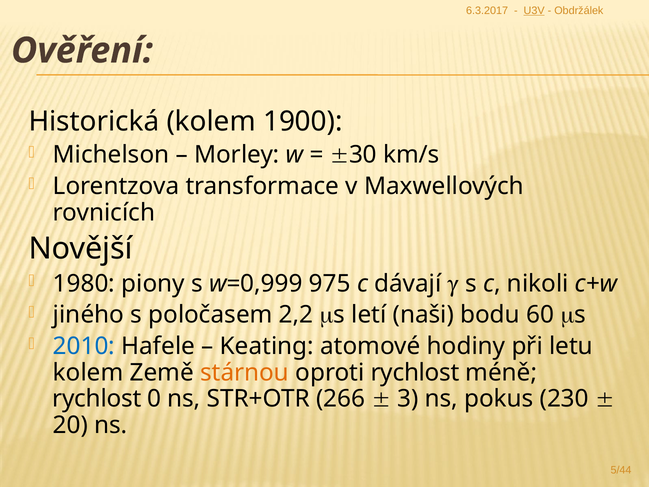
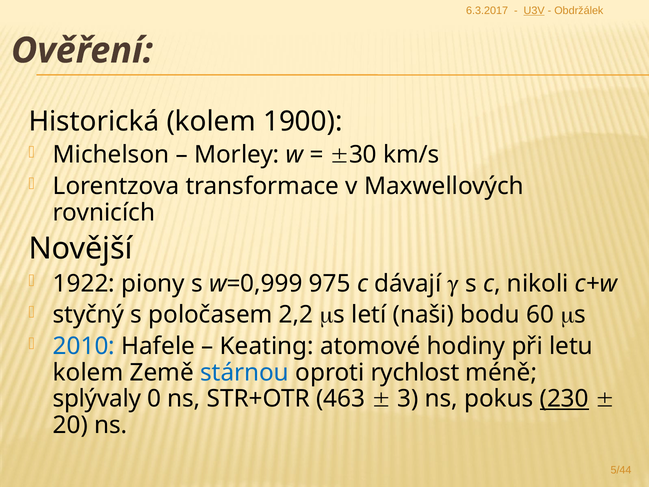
1980: 1980 -> 1922
jiného: jiného -> styčný
stárnou colour: orange -> blue
rychlost at (97, 399): rychlost -> splývaly
266: 266 -> 463
230 underline: none -> present
